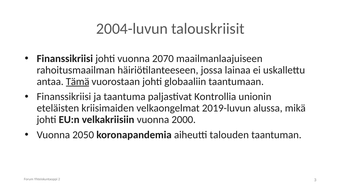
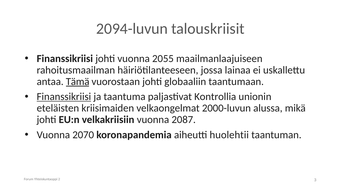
2004-luvun: 2004-luvun -> 2094-luvun
2070: 2070 -> 2055
Finanssikriisi at (64, 97) underline: none -> present
2019-luvun: 2019-luvun -> 2000-luvun
2000: 2000 -> 2087
2050: 2050 -> 2070
talouden: talouden -> huolehtii
